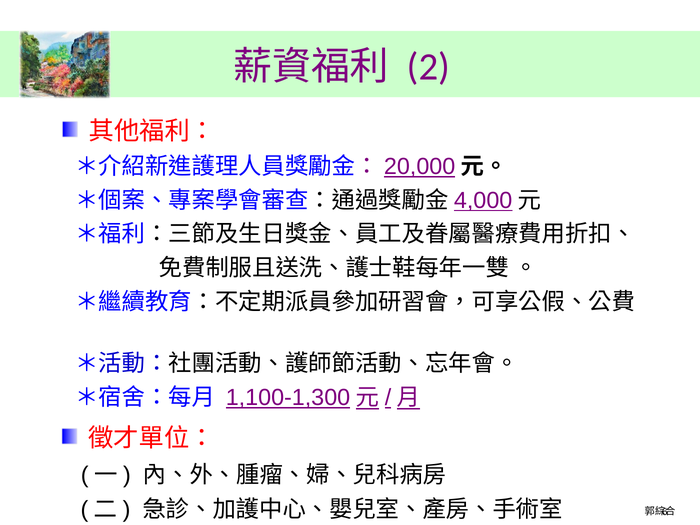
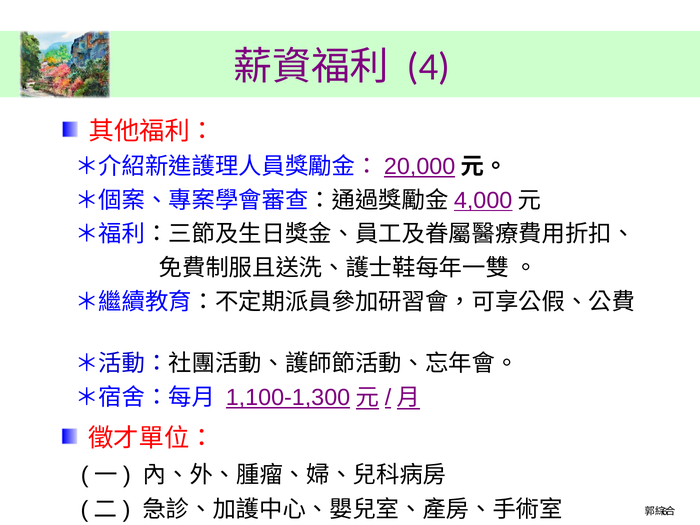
2: 2 -> 4
